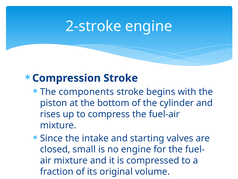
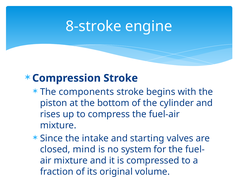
2-stroke: 2-stroke -> 8-stroke
small: small -> mind
no engine: engine -> system
